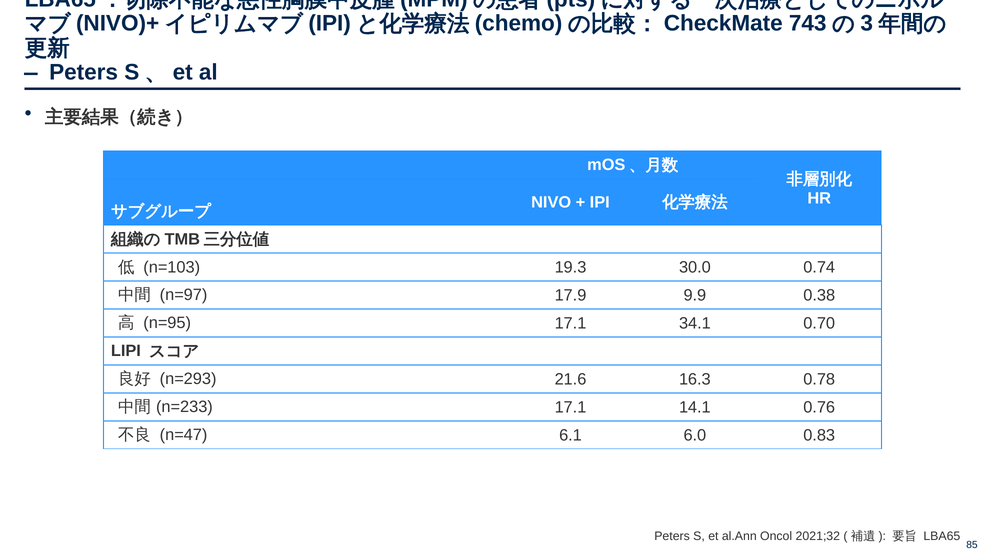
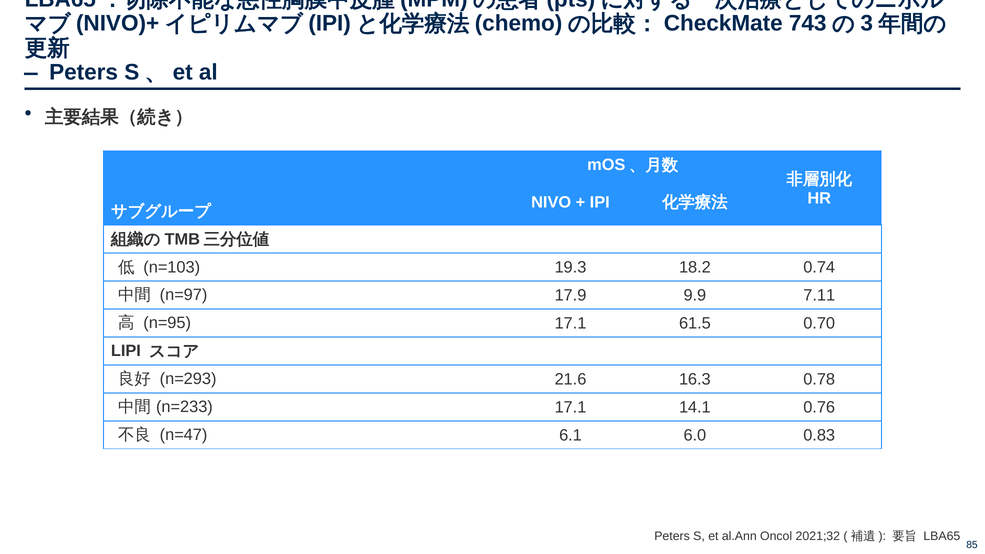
30.0: 30.0 -> 18.2
0.38: 0.38 -> 7.11
34.1: 34.1 -> 61.5
